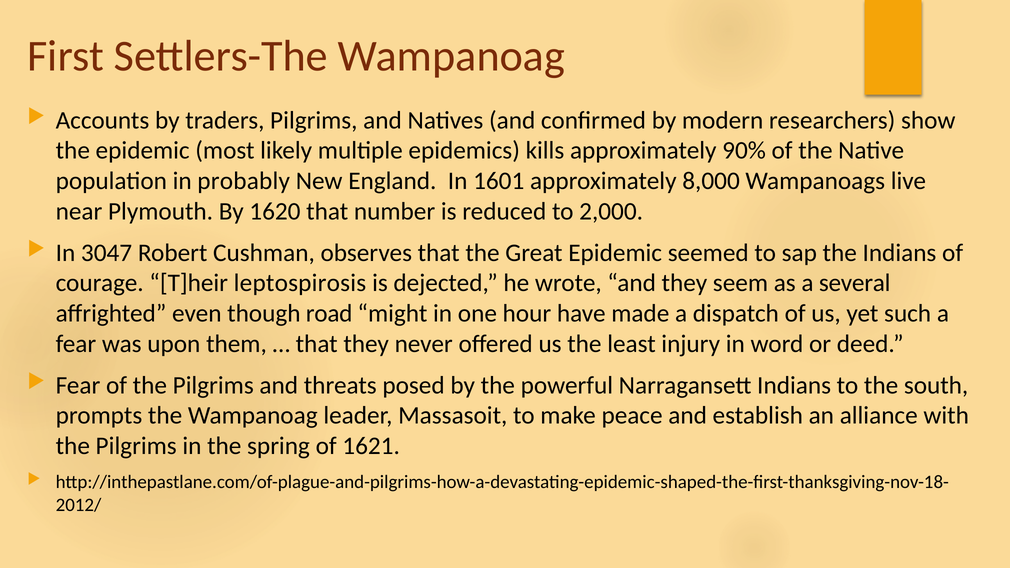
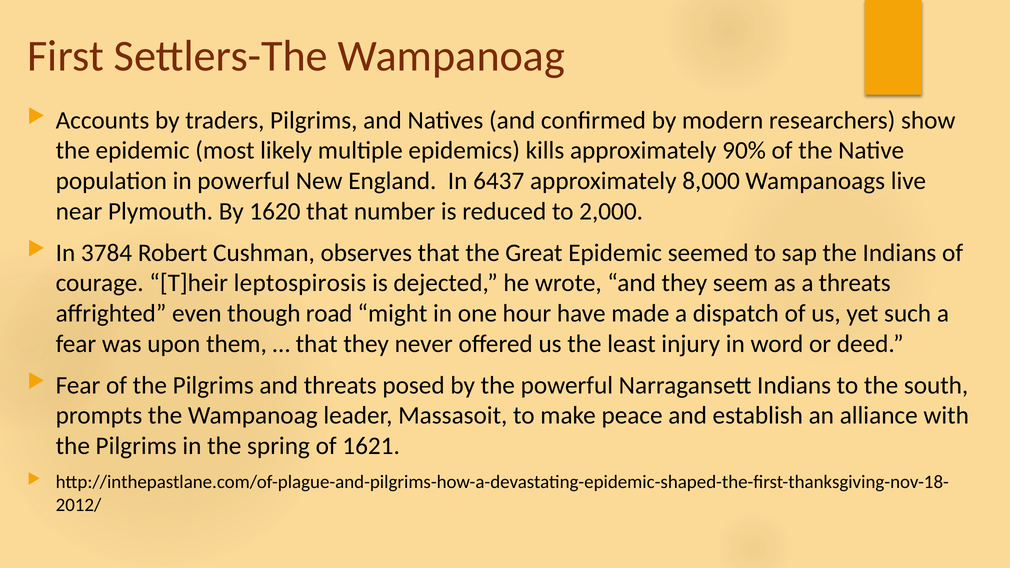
in probably: probably -> powerful
1601: 1601 -> 6437
3047: 3047 -> 3784
a several: several -> threats
